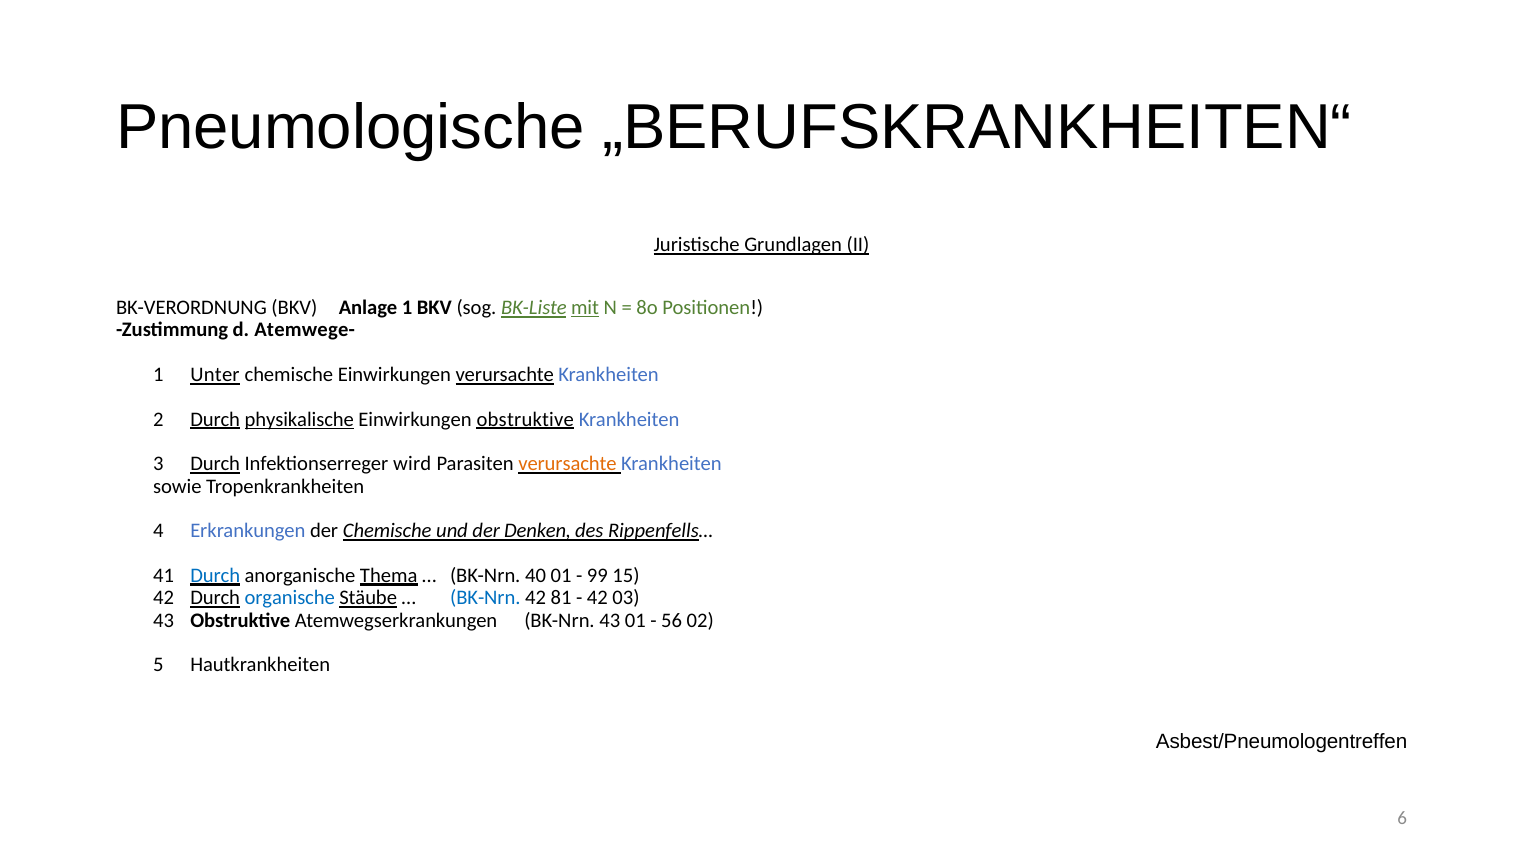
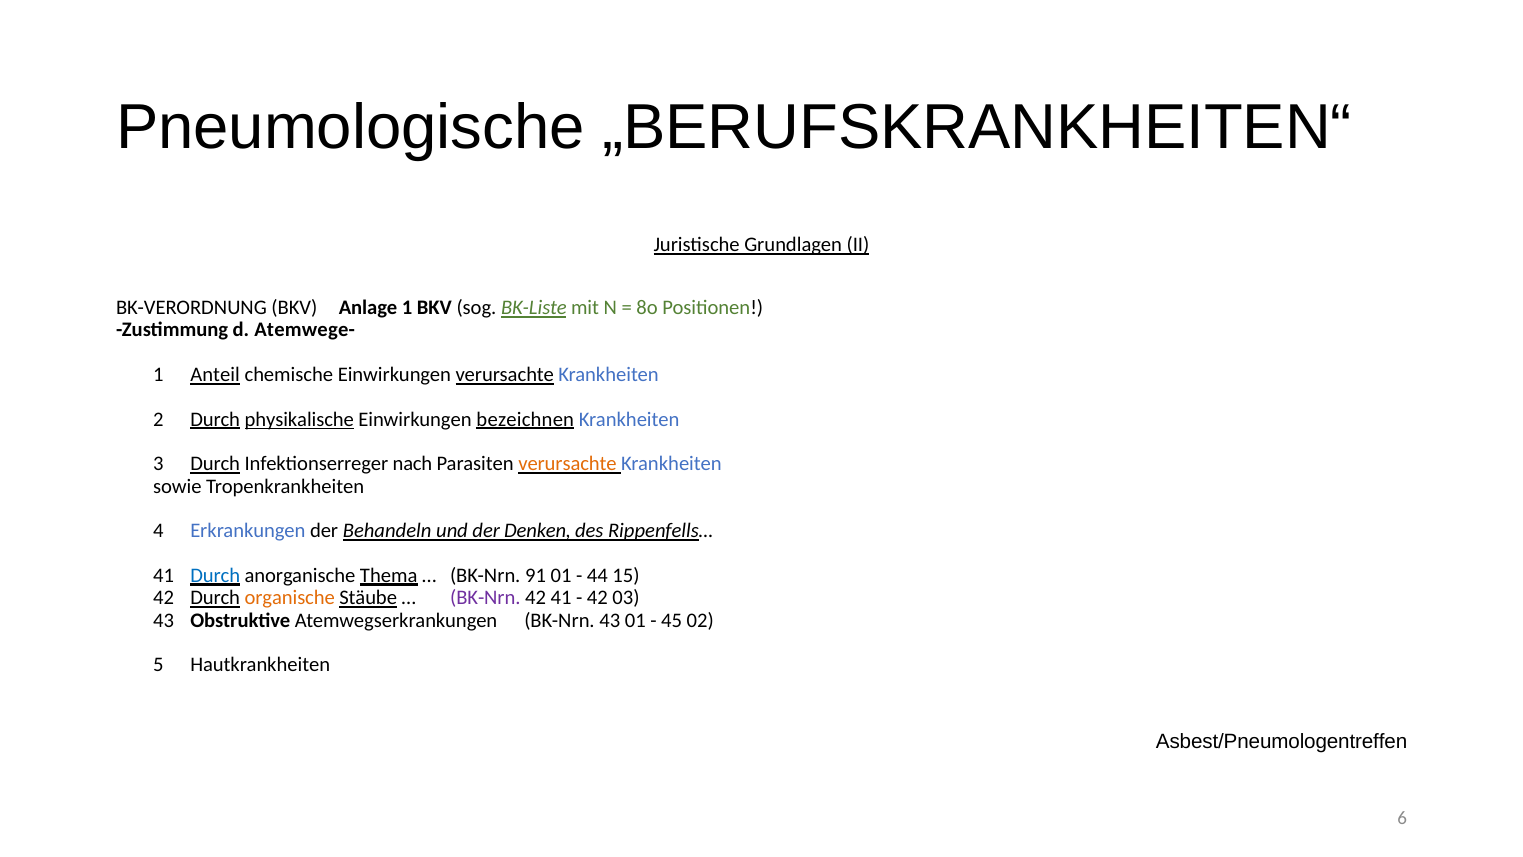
mit underline: present -> none
Unter: Unter -> Anteil
Einwirkungen obstruktive: obstruktive -> bezeichnen
wird: wird -> nach
der Chemische: Chemische -> Behandeln
40: 40 -> 91
99: 99 -> 44
organische colour: blue -> orange
BK-Nrn at (485, 598) colour: blue -> purple
42 81: 81 -> 41
56: 56 -> 45
